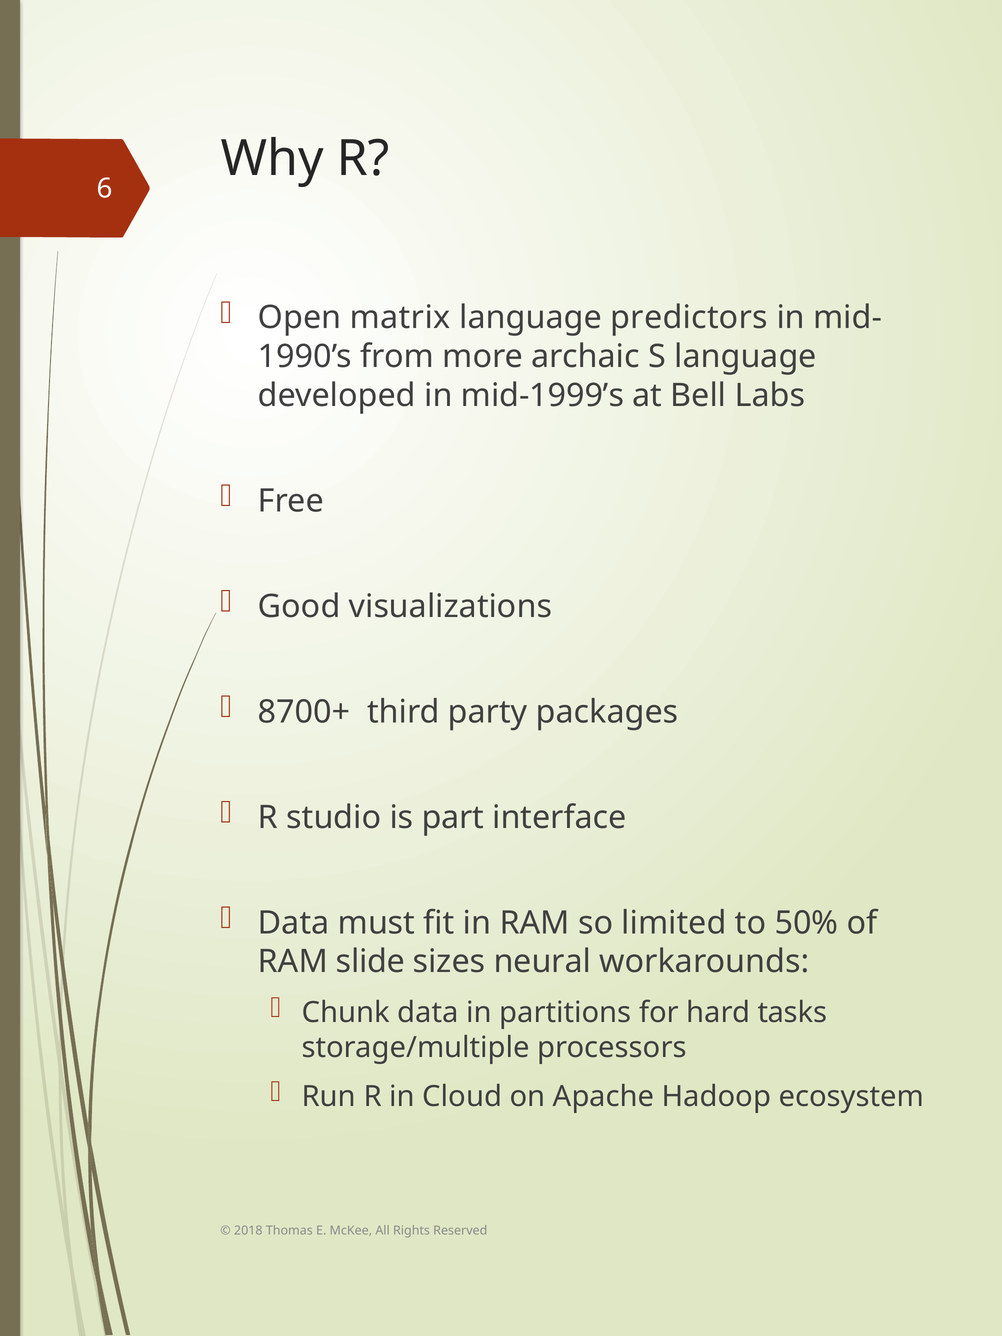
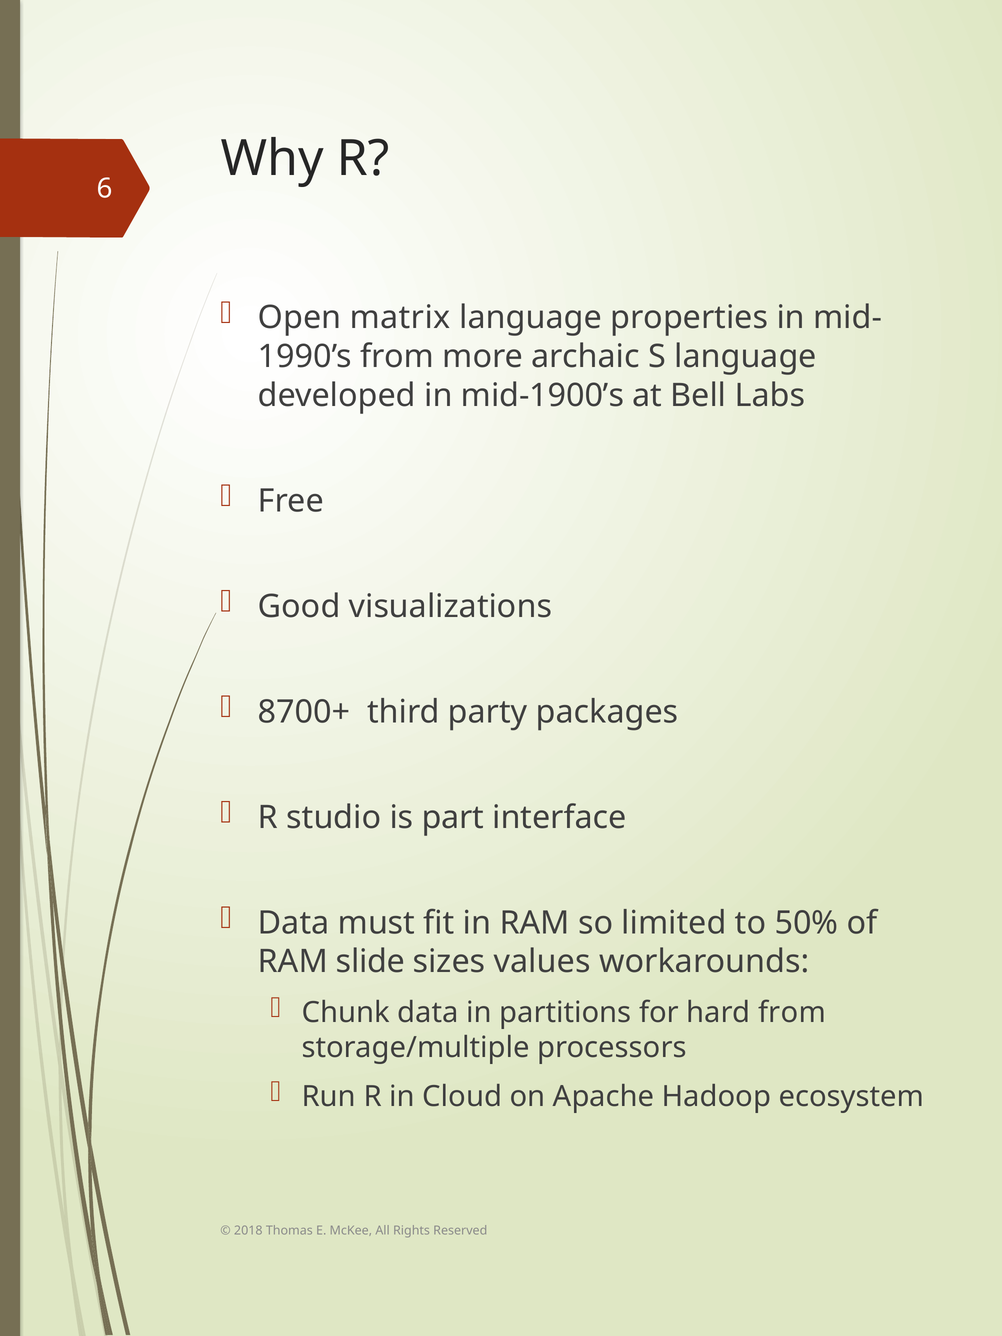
predictors: predictors -> properties
mid-1999’s: mid-1999’s -> mid-1900’s
neural: neural -> values
hard tasks: tasks -> from
